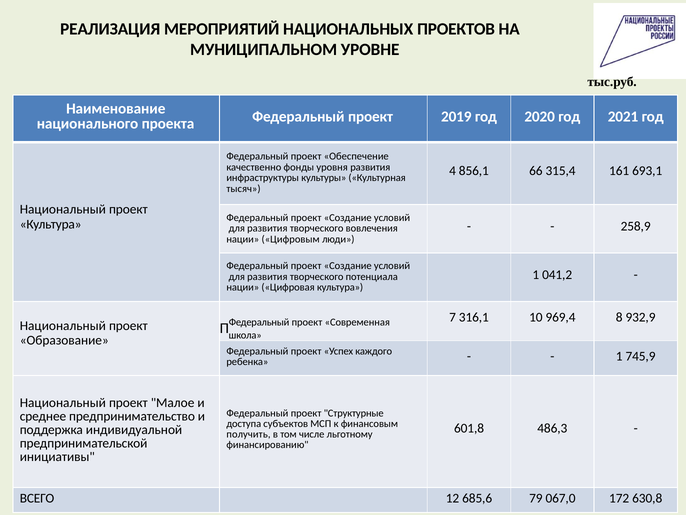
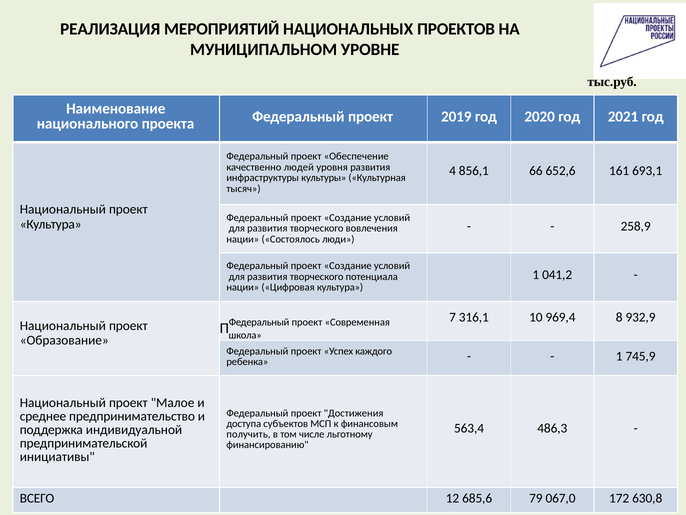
фонды: фонды -> людей
315,4: 315,4 -> 652,6
Цифровым: Цифровым -> Состоялось
Структурные: Структурные -> Достижения
601,8: 601,8 -> 563,4
